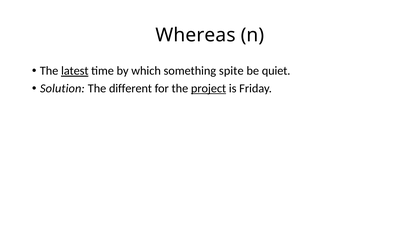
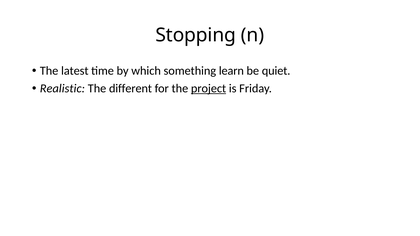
Whereas: Whereas -> Stopping
latest underline: present -> none
spite: spite -> learn
Solution: Solution -> Realistic
